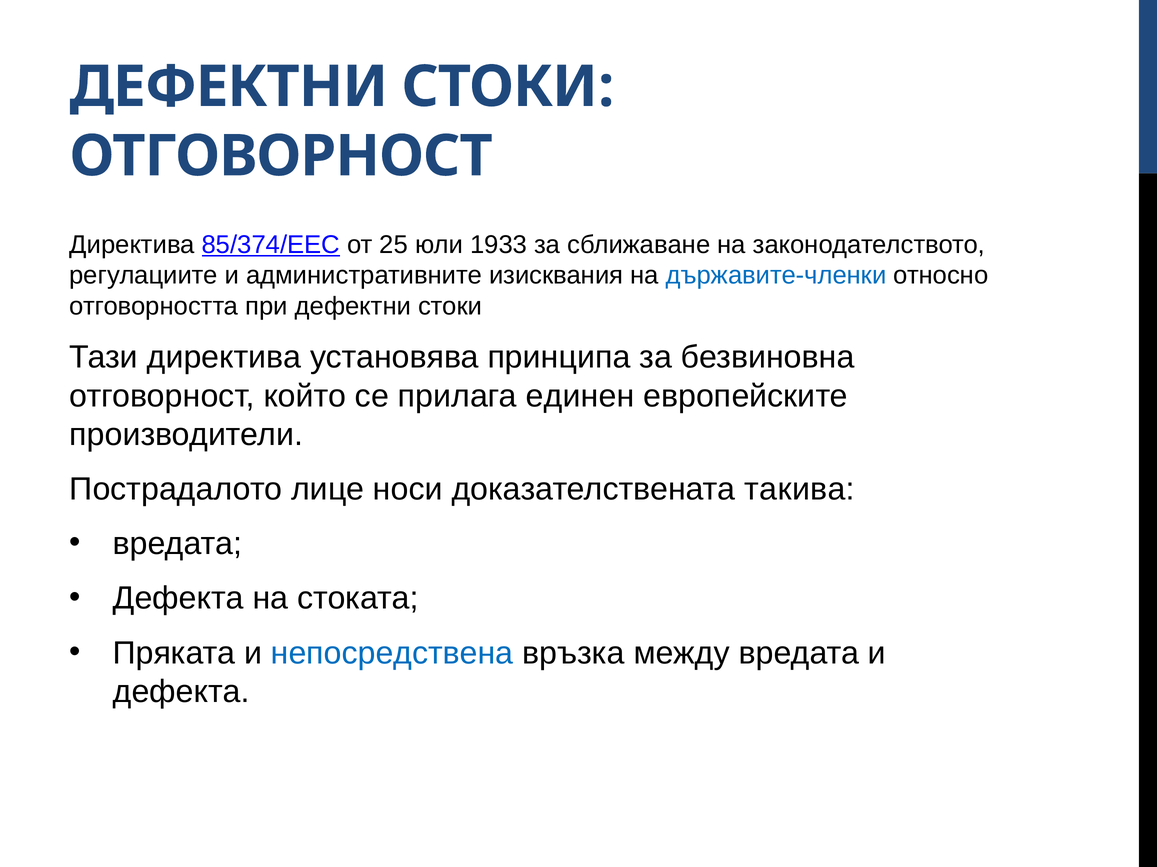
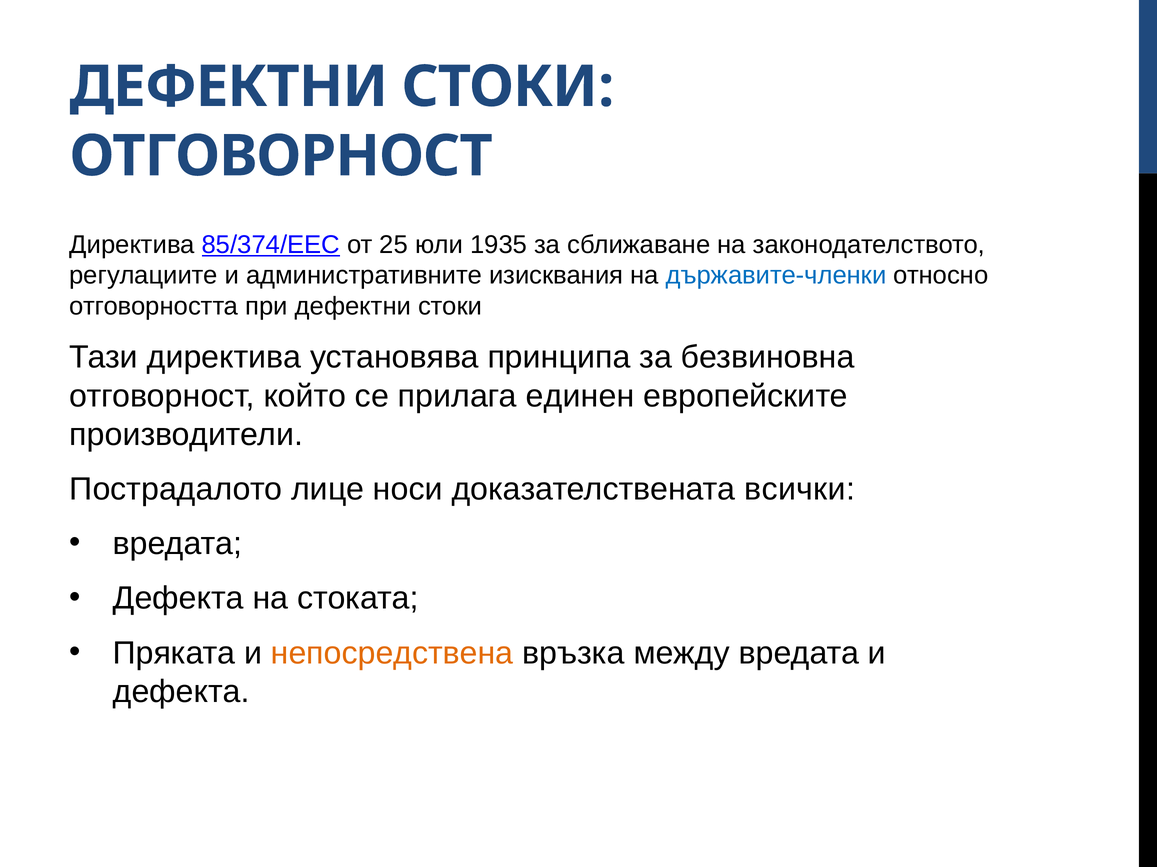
1933: 1933 -> 1935
такива: такива -> всички
непосредствена colour: blue -> orange
